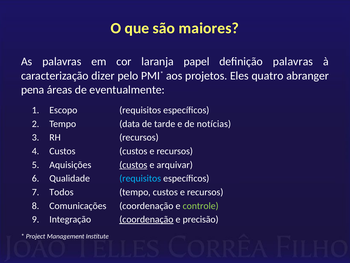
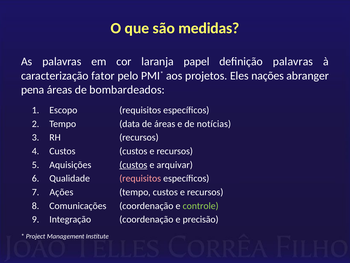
maiores: maiores -> medidas
dizer: dizer -> fator
quatro: quatro -> nações
eventualmente: eventualmente -> bombardeados
de tarde: tarde -> áreas
requisitos at (140, 178) colour: light blue -> pink
Todos: Todos -> Ações
coordenação at (146, 219) underline: present -> none
